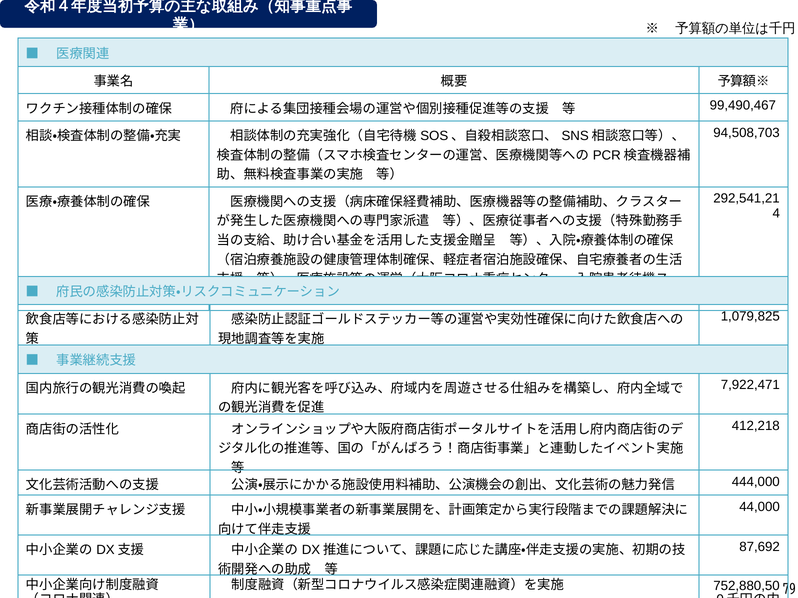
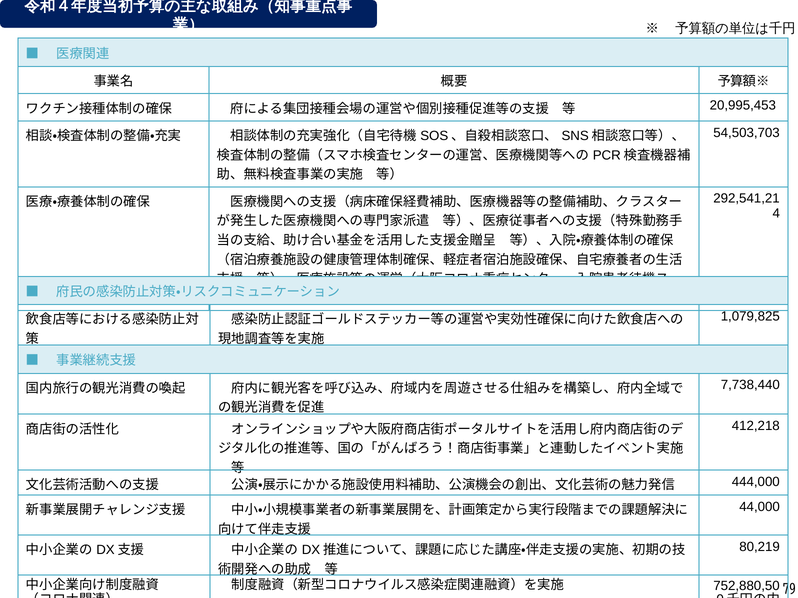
99,490,467: 99,490,467 -> 20,995,453
94,508,703: 94,508,703 -> 54,503,703
7,922,471: 7,922,471 -> 7,738,440
87,692: 87,692 -> 80,219
